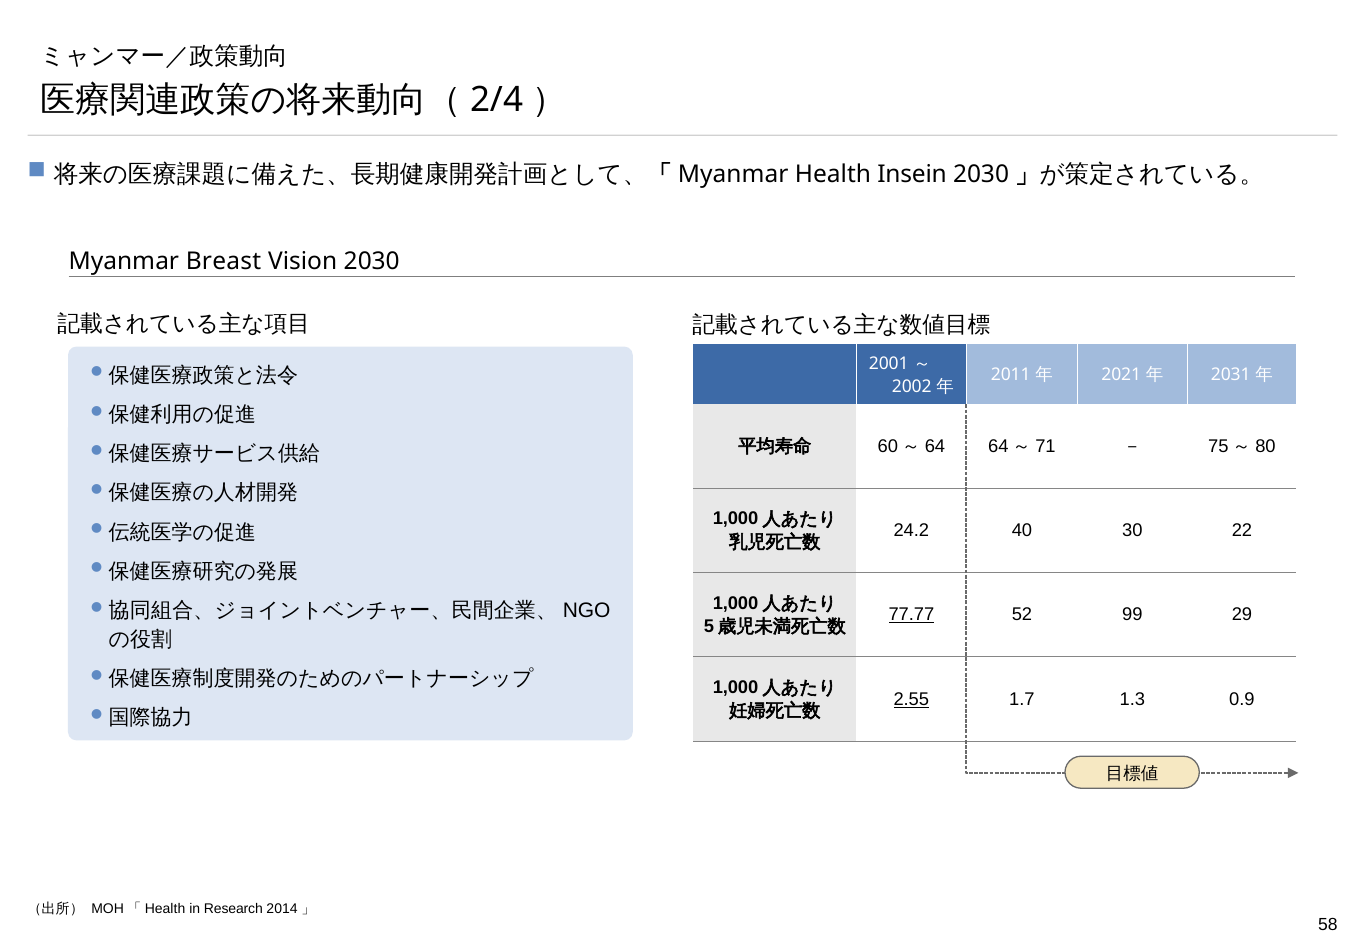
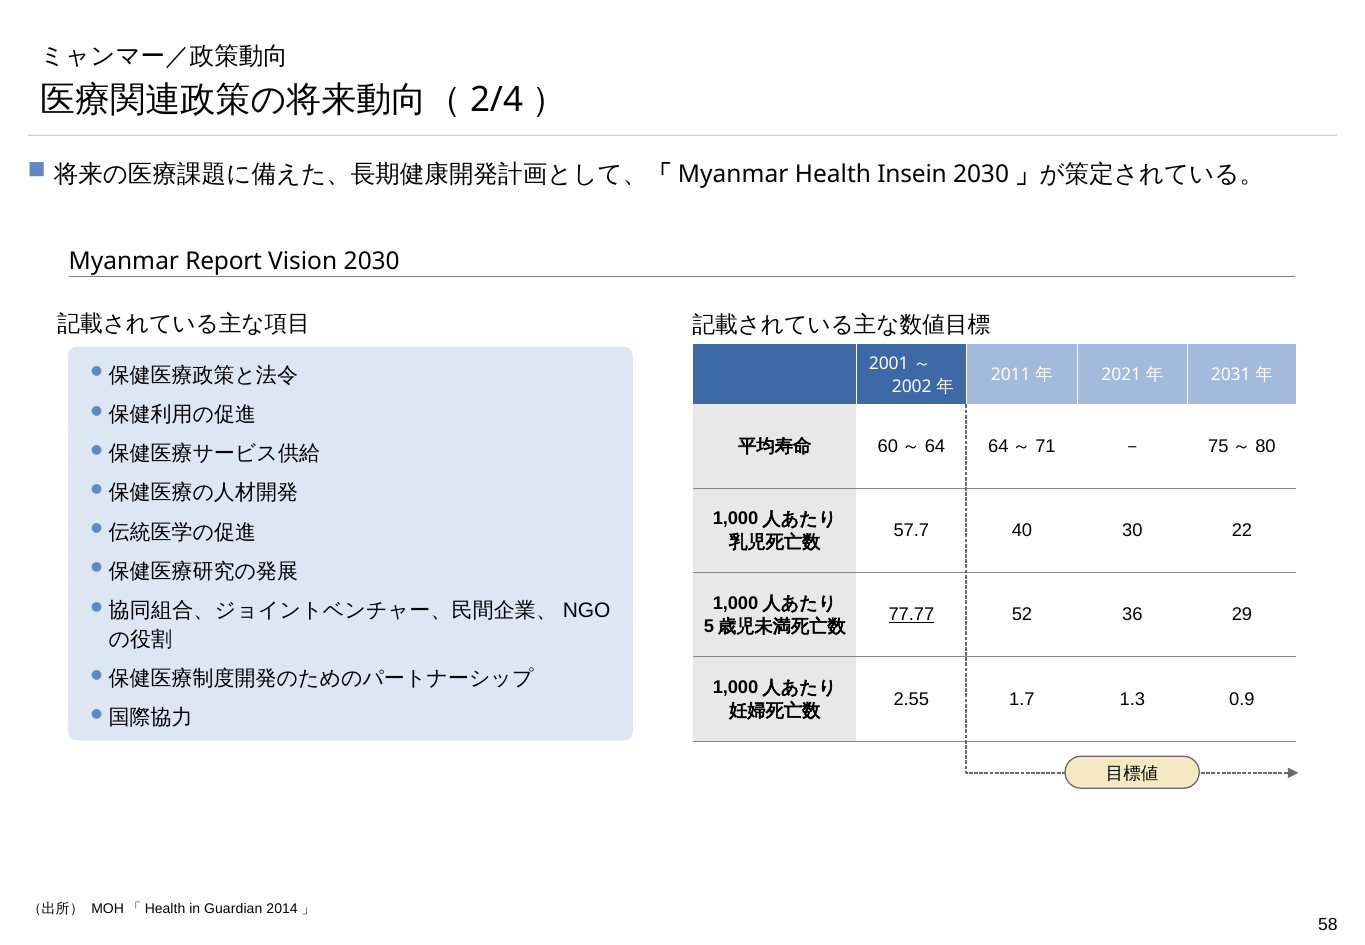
Breast: Breast -> Report
24.2: 24.2 -> 57.7
99: 99 -> 36
2.55 underline: present -> none
Research: Research -> Guardian
